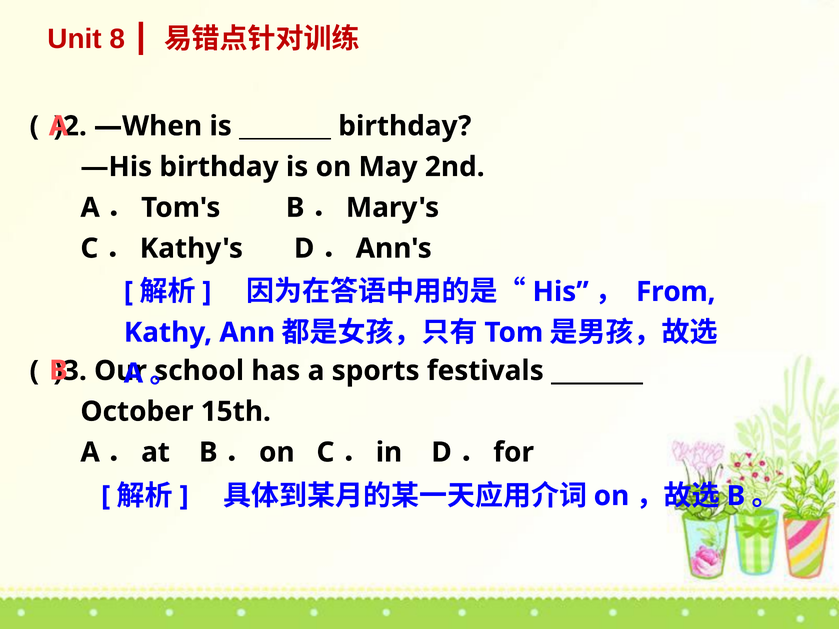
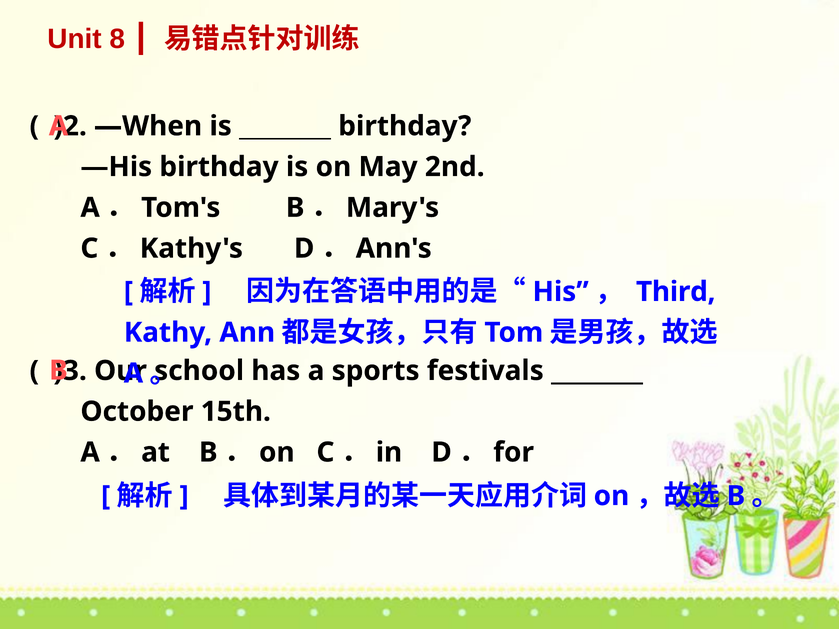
From: From -> Third
